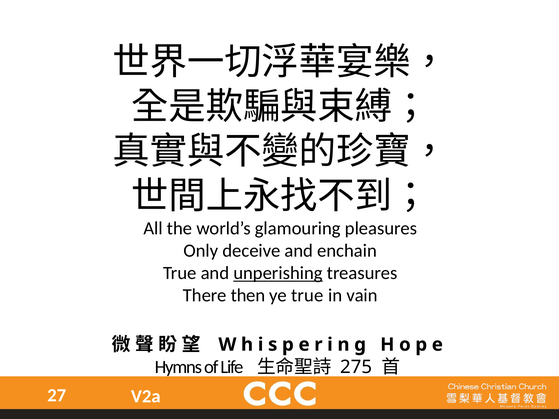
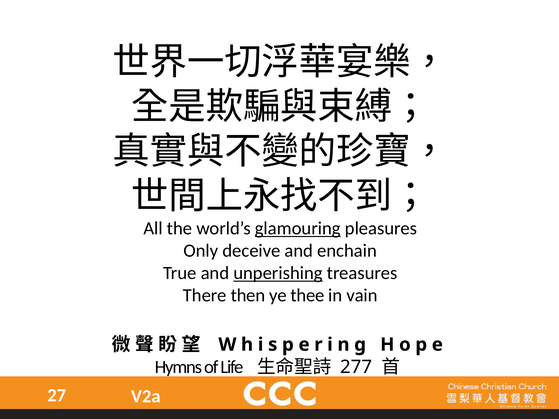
glamouring underline: none -> present
ye true: true -> thee
275: 275 -> 277
